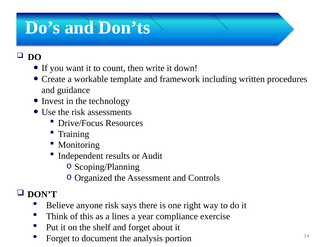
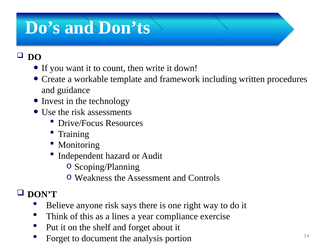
results: results -> hazard
Organized: Organized -> Weakness
